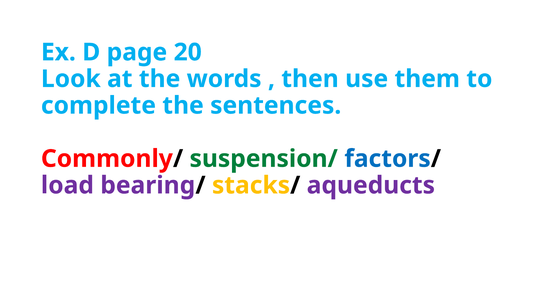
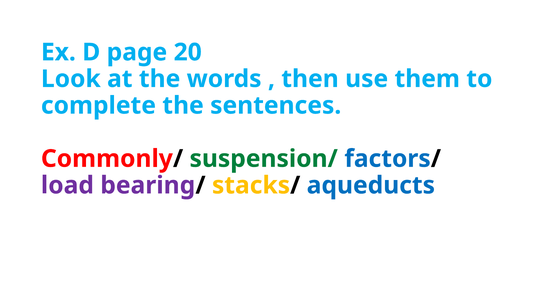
aqueducts colour: purple -> blue
